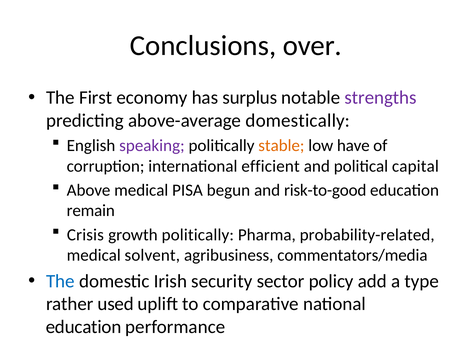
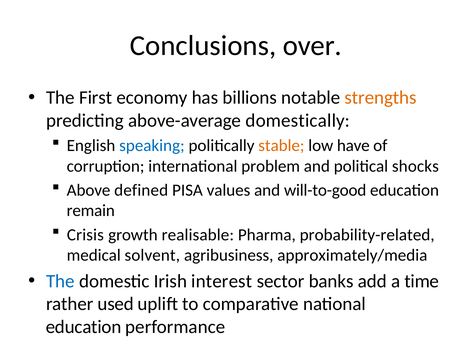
surplus: surplus -> billions
strengths colour: purple -> orange
speaking colour: purple -> blue
efficient: efficient -> problem
capital: capital -> shocks
Above medical: medical -> defined
begun: begun -> values
risk-to-good: risk-to-good -> will-to-good
growth politically: politically -> realisable
commentators/media: commentators/media -> approximately/media
security: security -> interest
policy: policy -> banks
type: type -> time
